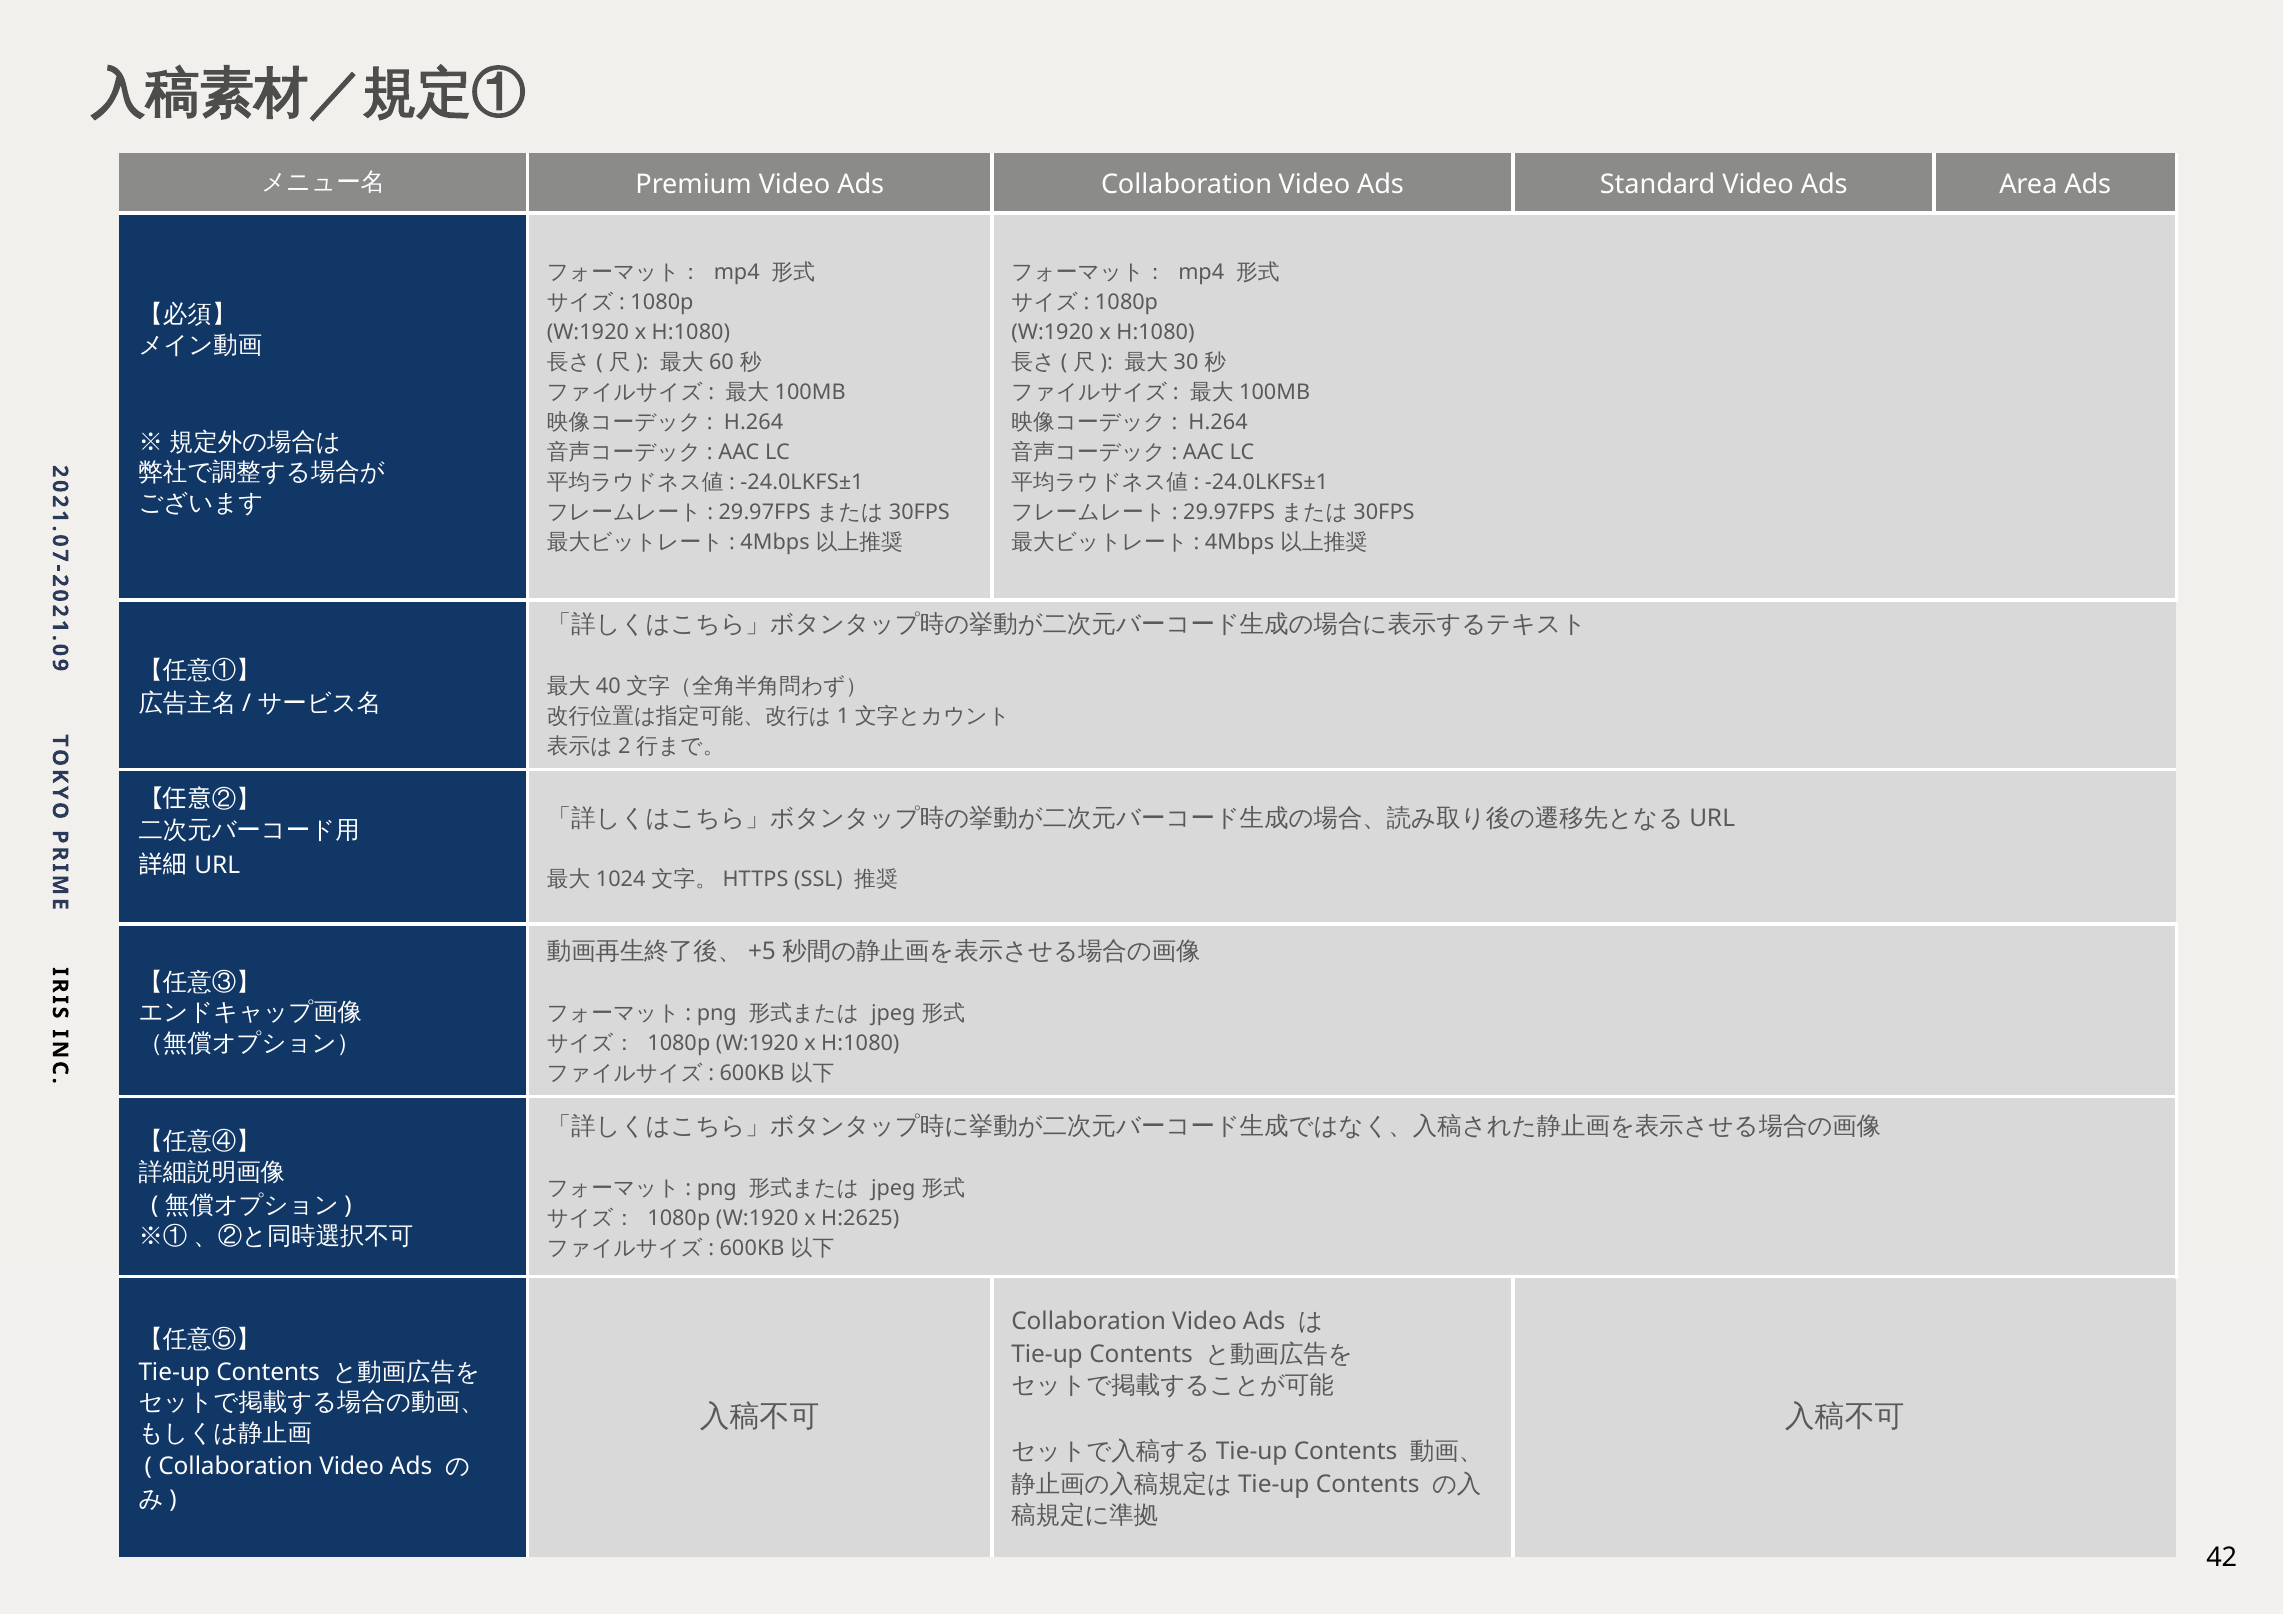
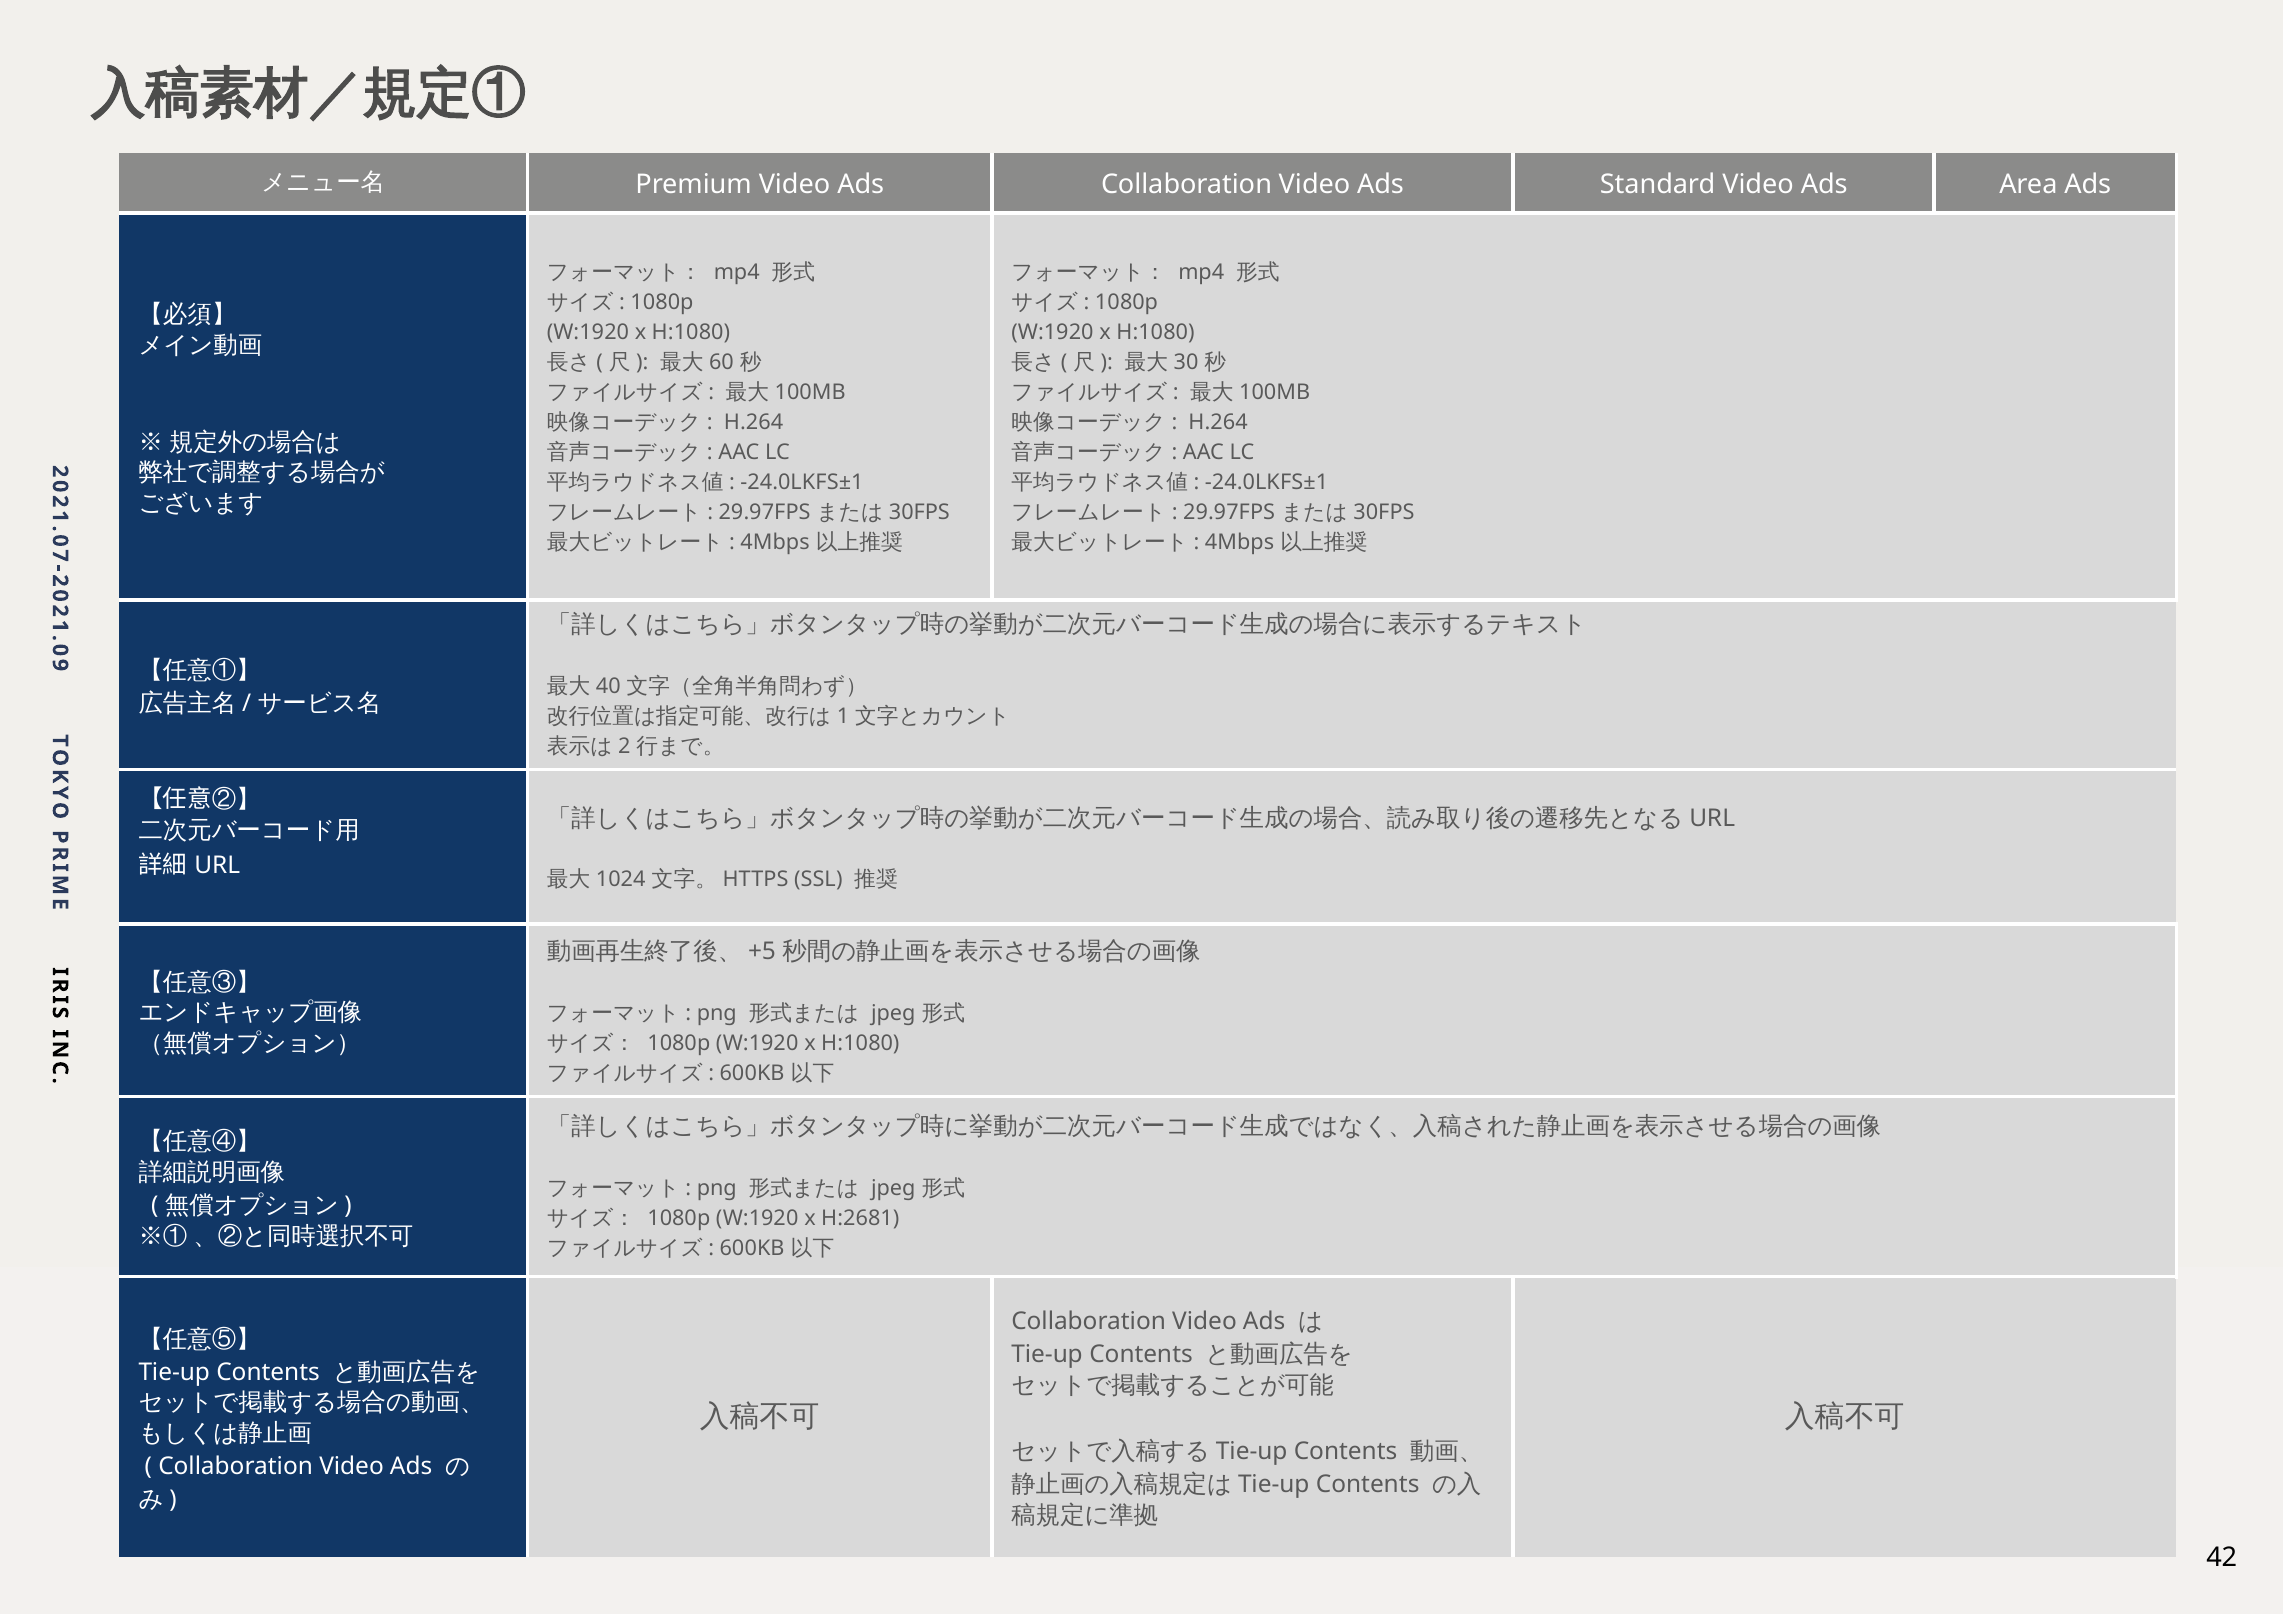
H:2625: H:2625 -> H:2681
